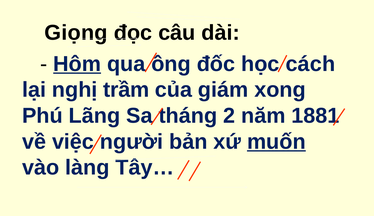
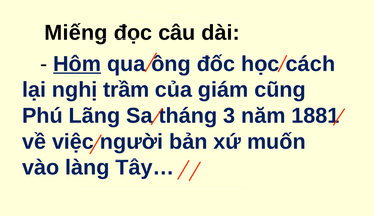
Giọng: Giọng -> Miếng
xong: xong -> cũng
2: 2 -> 3
muốn underline: present -> none
